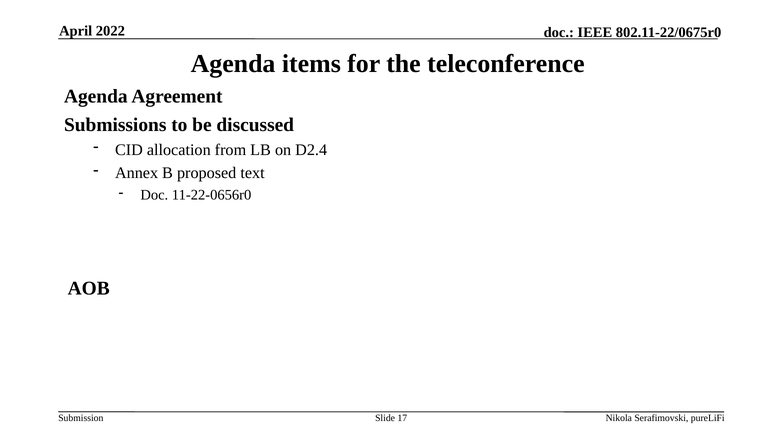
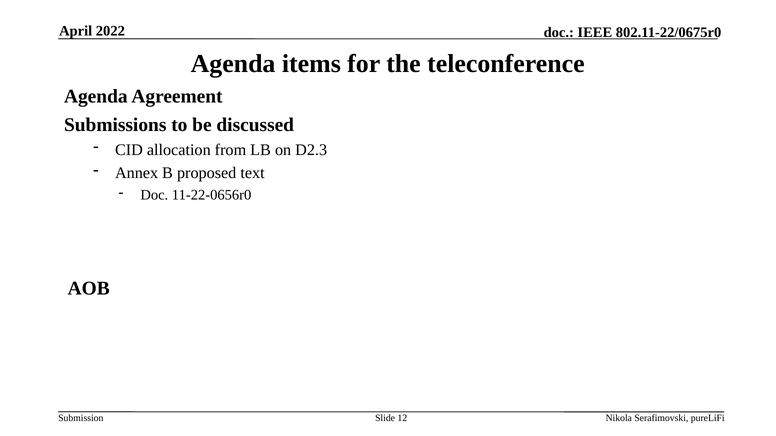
D2.4: D2.4 -> D2.3
17: 17 -> 12
